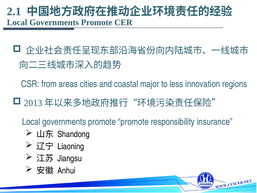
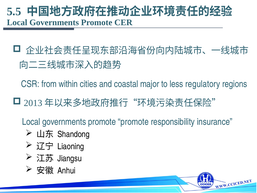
2.1: 2.1 -> 5.5
areas: areas -> within
innovation: innovation -> regulatory
